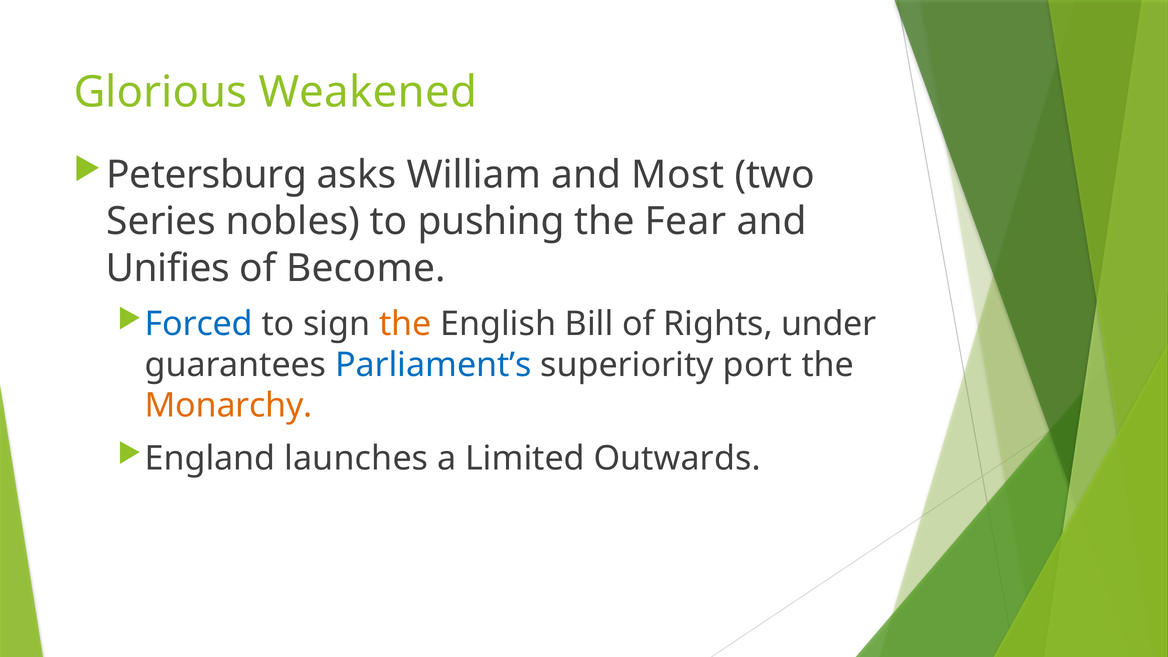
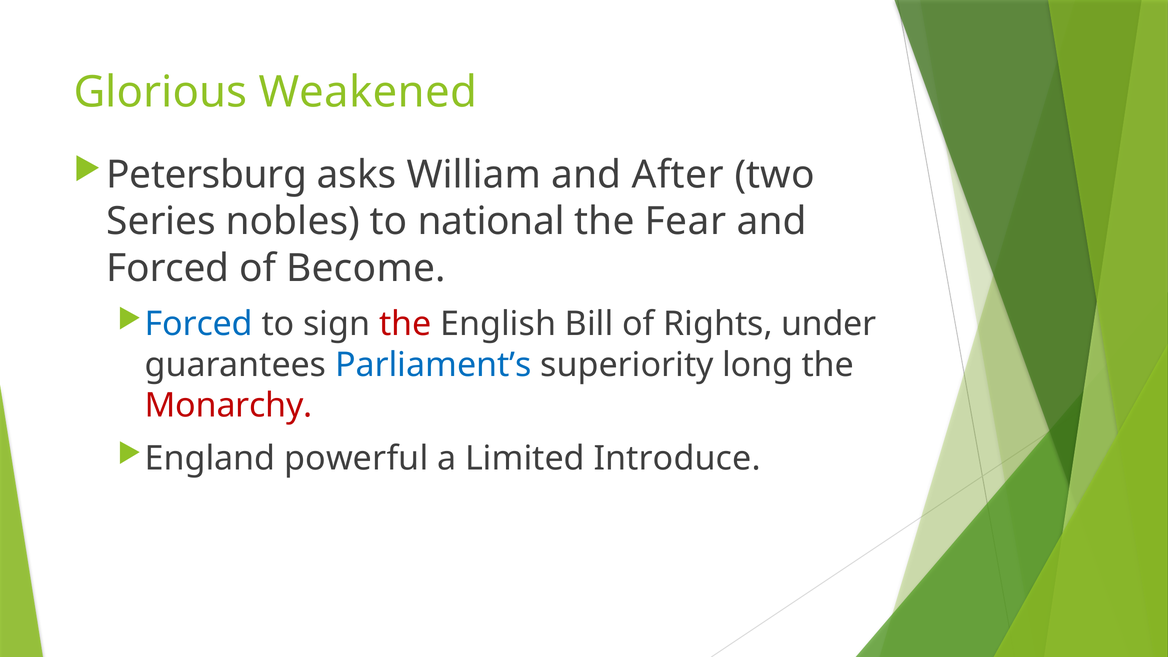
Most: Most -> After
pushing: pushing -> national
Unifies at (168, 268): Unifies -> Forced
the at (405, 324) colour: orange -> red
port: port -> long
Monarchy colour: orange -> red
launches: launches -> powerful
Outwards: Outwards -> Introduce
